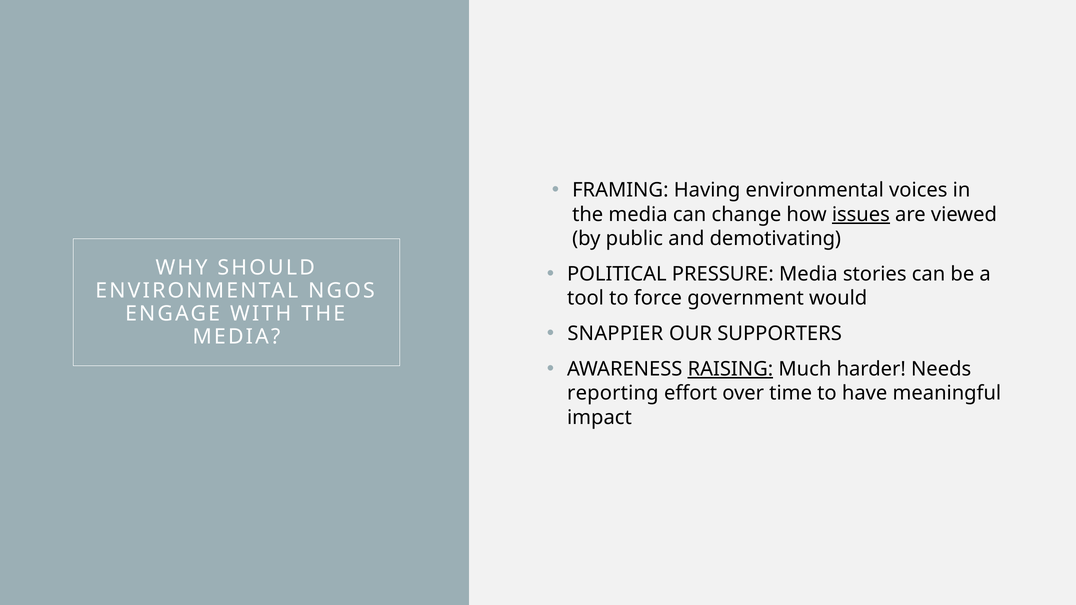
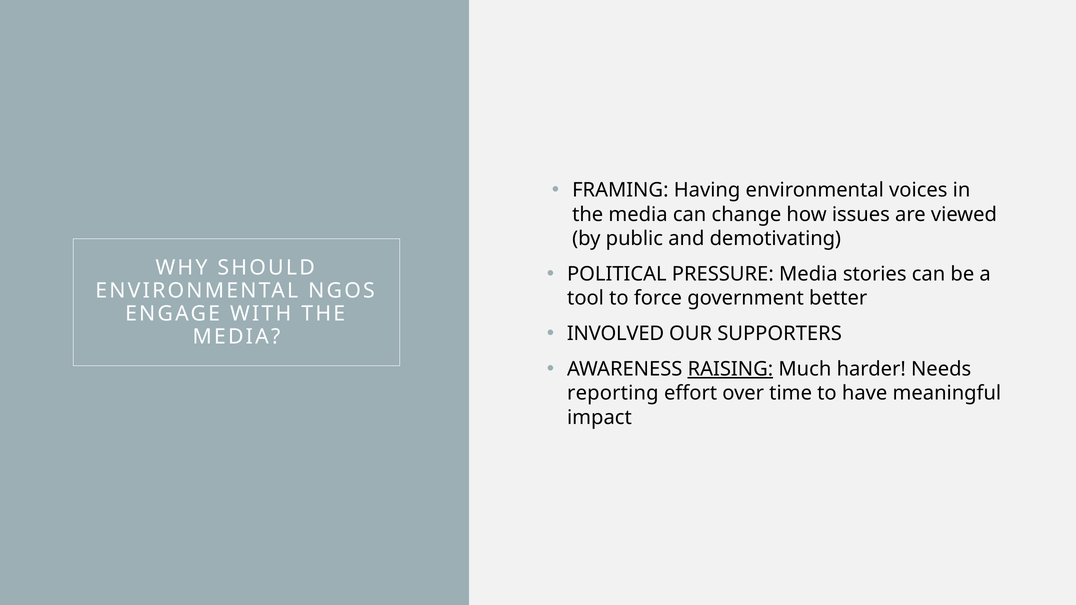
issues underline: present -> none
would: would -> better
SNAPPIER: SNAPPIER -> INVOLVED
